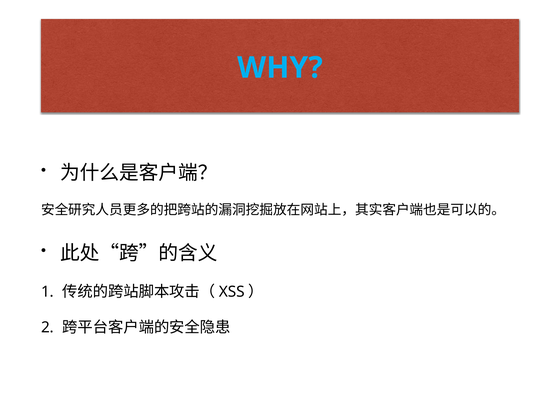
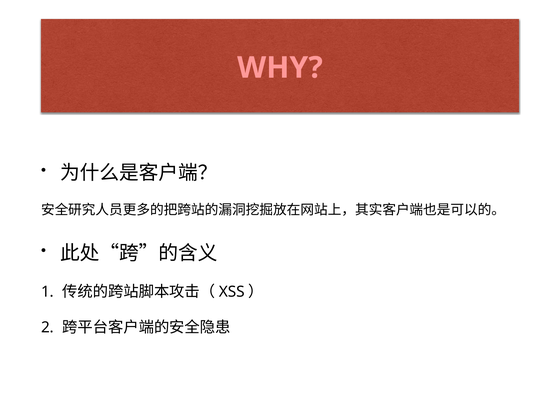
WHY colour: light blue -> pink
